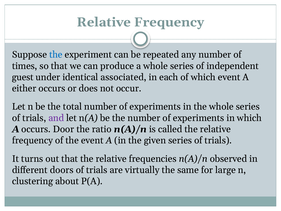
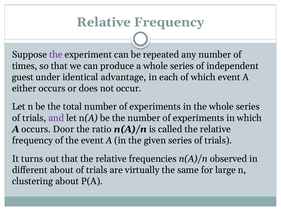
the at (56, 55) colour: blue -> purple
associated: associated -> advantage
different doors: doors -> about
